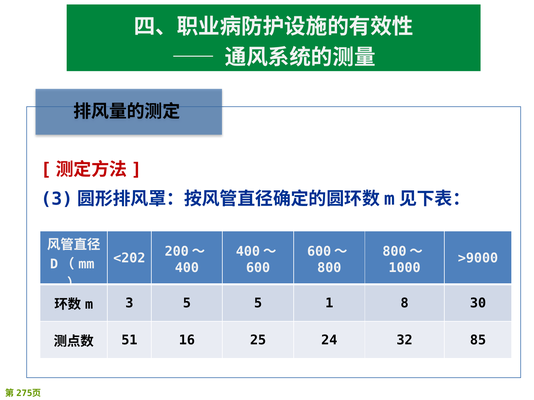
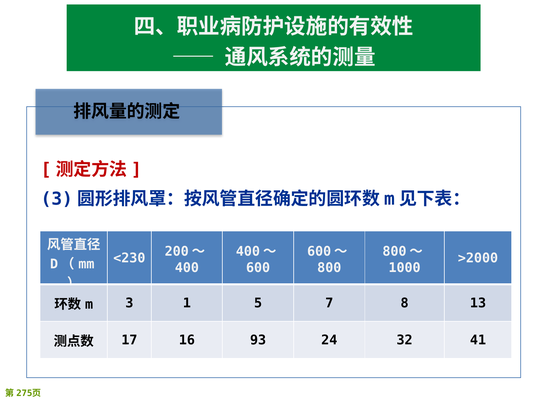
<202: <202 -> <230
>9000: >9000 -> >2000
3 5: 5 -> 1
1: 1 -> 7
30: 30 -> 13
51: 51 -> 17
25: 25 -> 93
85: 85 -> 41
